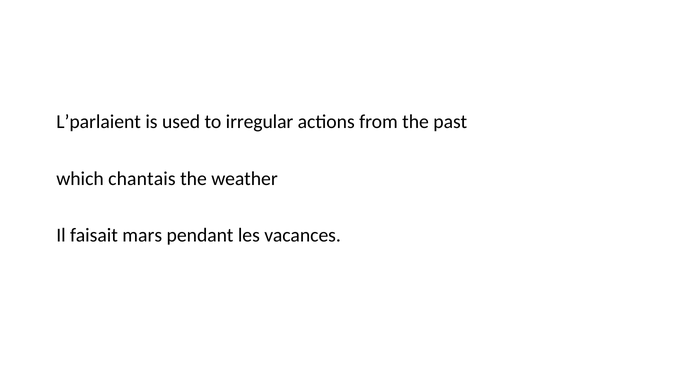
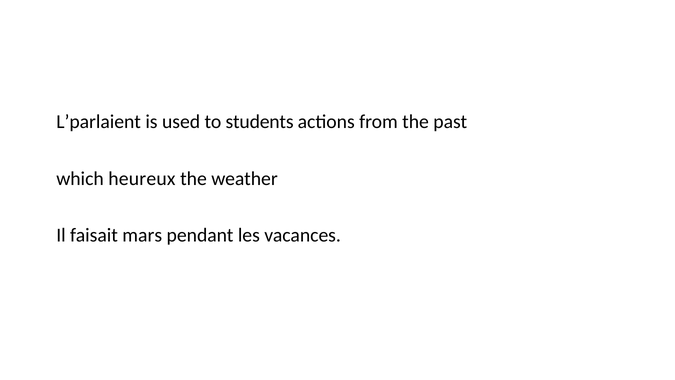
irregular: irregular -> students
chantais: chantais -> heureux
